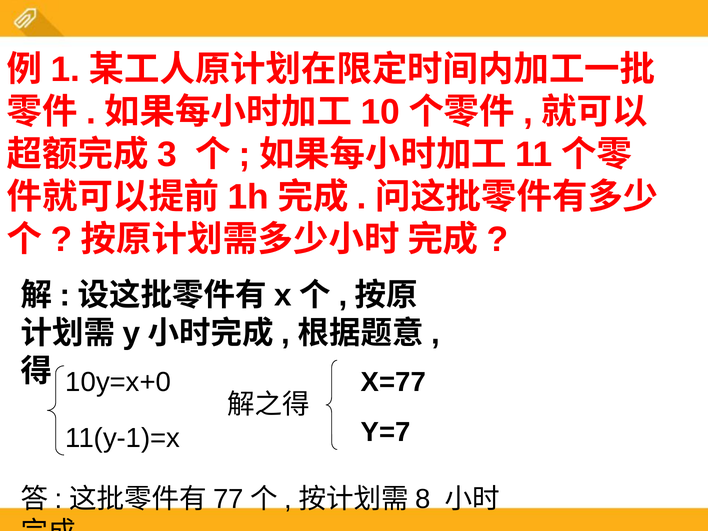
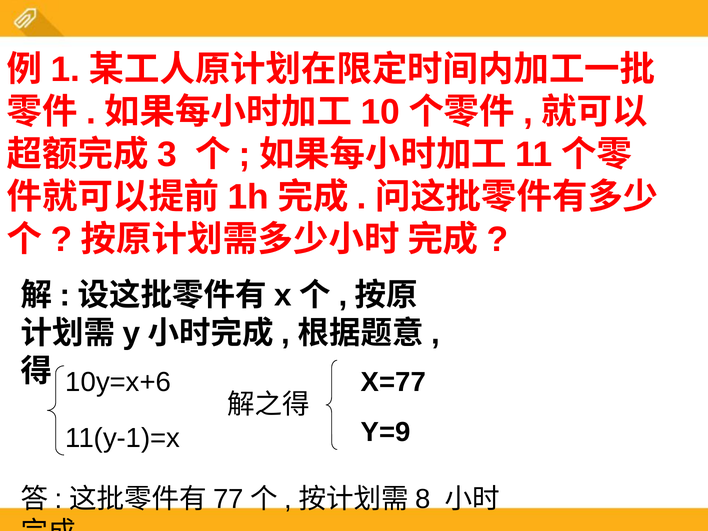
10y=x+0: 10y=x+0 -> 10y=x+6
Y=7: Y=7 -> Y=9
